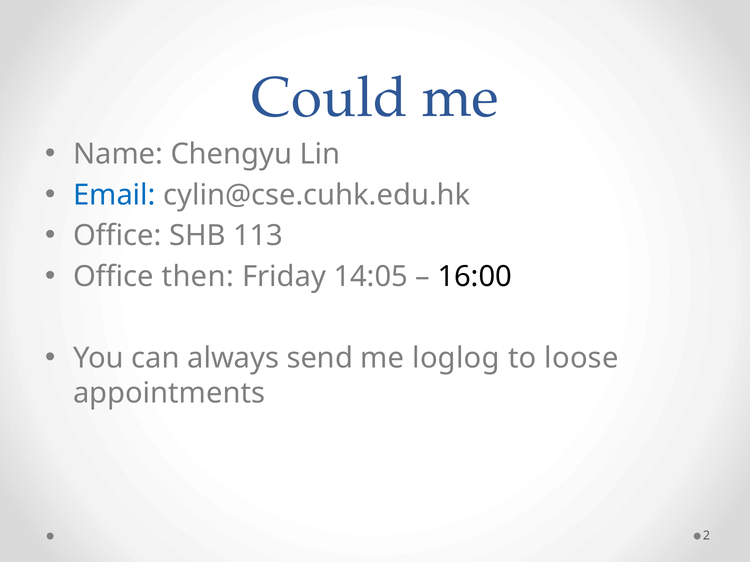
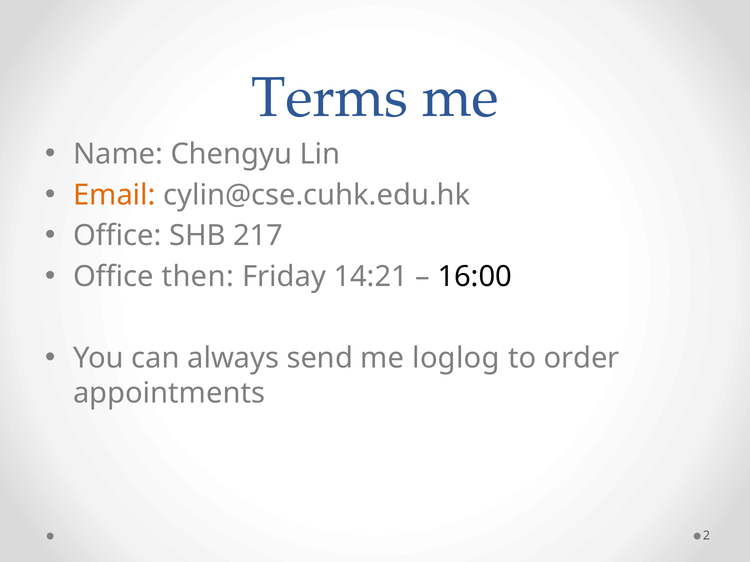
Could: Could -> Terms
Email colour: blue -> orange
113: 113 -> 217
14:05: 14:05 -> 14:21
loose: loose -> order
